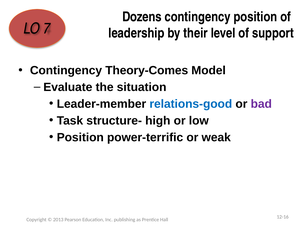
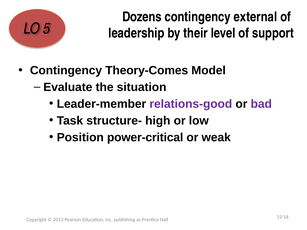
contingency position: position -> external
7: 7 -> 5
relations-good colour: blue -> purple
power-terrific: power-terrific -> power-critical
